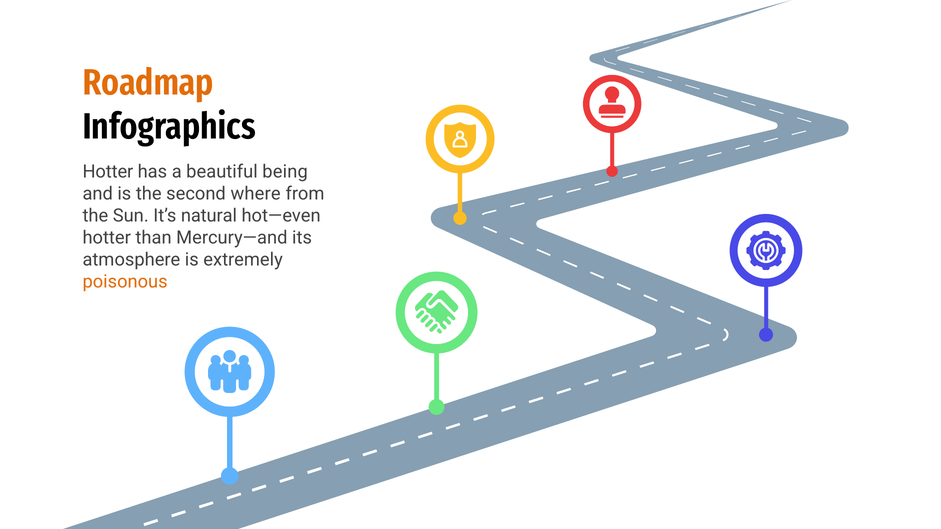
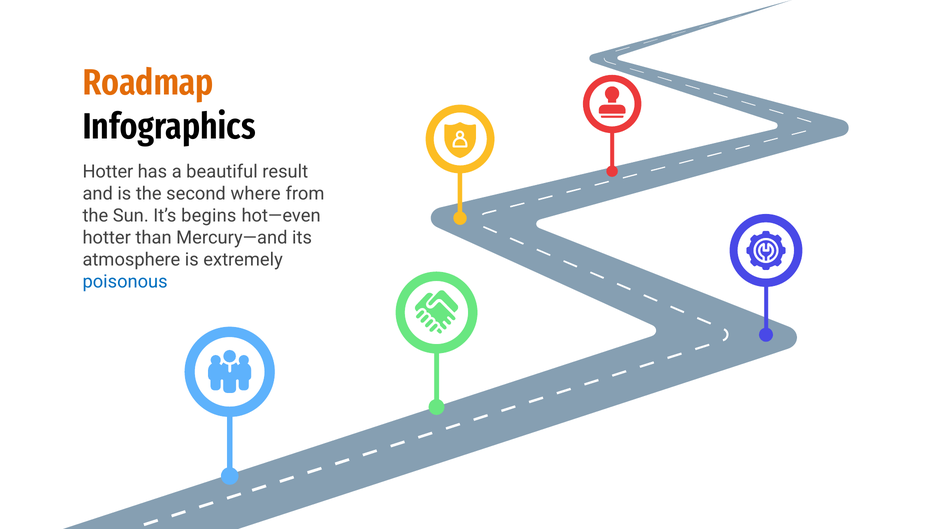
being: being -> result
natural: natural -> begins
poisonous colour: orange -> blue
